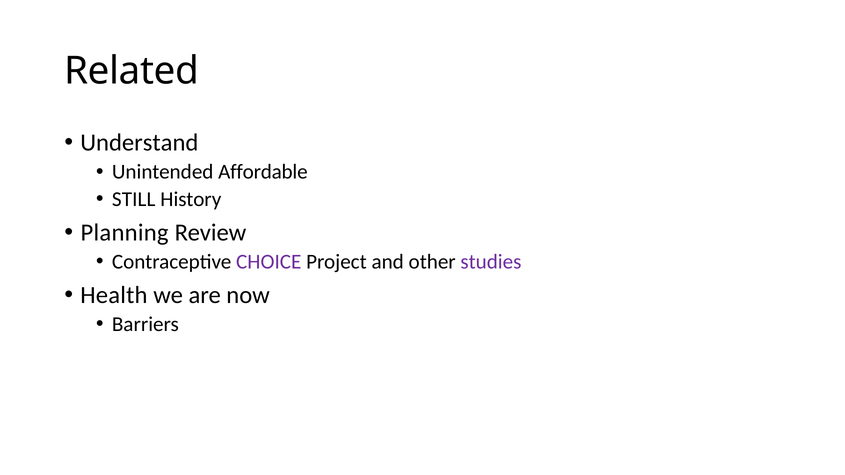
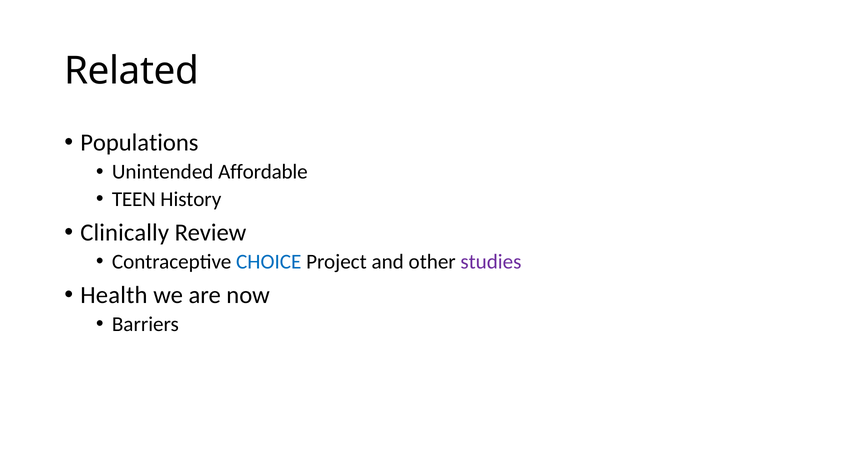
Understand: Understand -> Populations
STILL: STILL -> TEEN
Planning: Planning -> Clinically
CHOICE colour: purple -> blue
